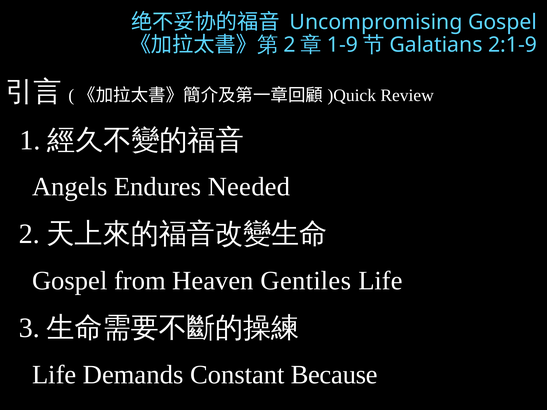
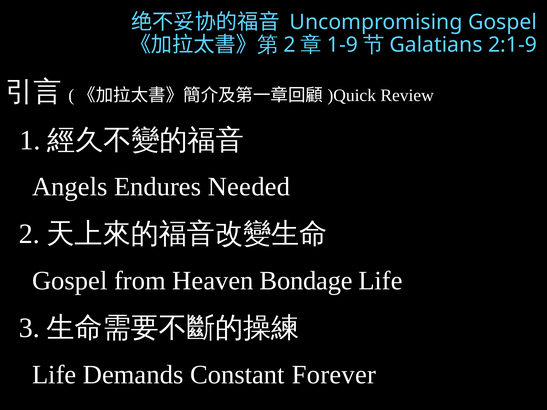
Gentiles: Gentiles -> Bondage
Because: Because -> Forever
